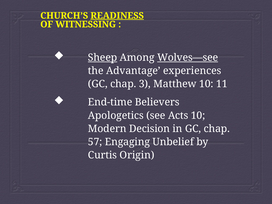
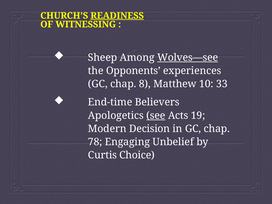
Sheep underline: present -> none
Advantage: Advantage -> Opponents
3: 3 -> 8
11: 11 -> 33
see underline: none -> present
Acts 10: 10 -> 19
57: 57 -> 78
Origin: Origin -> Choice
